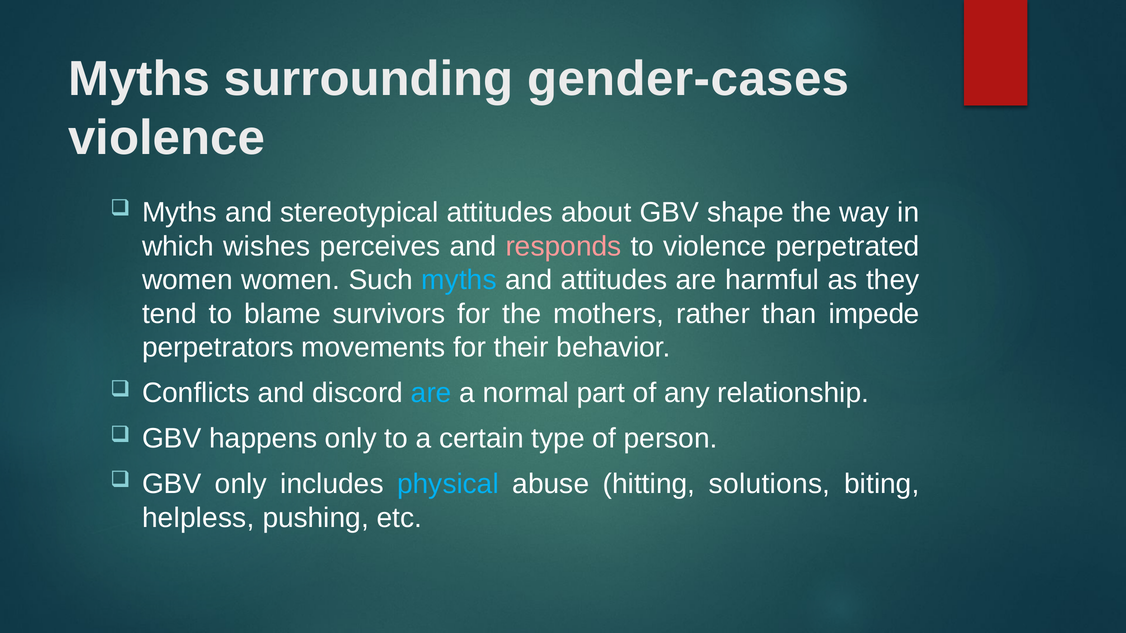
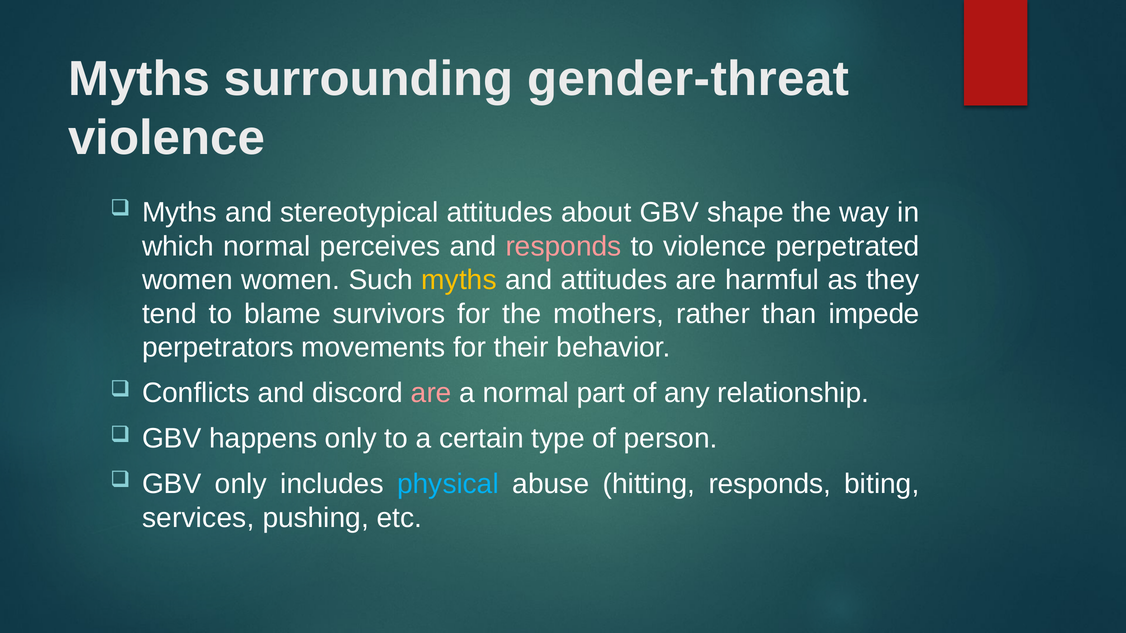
gender-cases: gender-cases -> gender-threat
which wishes: wishes -> normal
myths at (459, 280) colour: light blue -> yellow
are at (431, 393) colour: light blue -> pink
hitting solutions: solutions -> responds
helpless: helpless -> services
